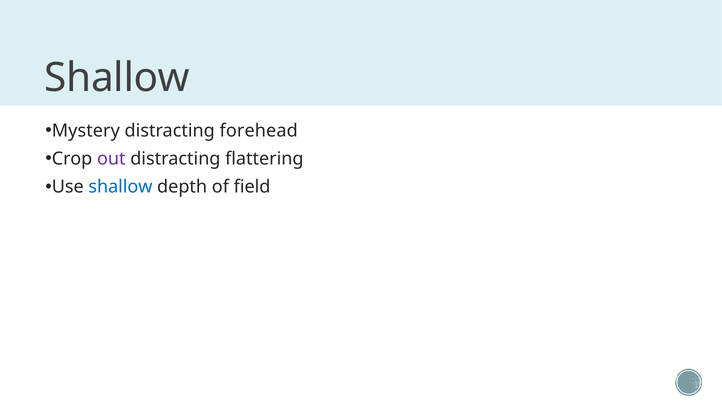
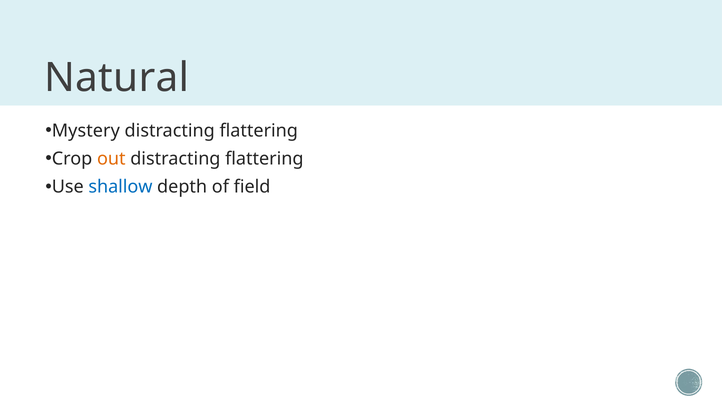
Shallow at (117, 78): Shallow -> Natural
forehead at (259, 131): forehead -> flattering
out colour: purple -> orange
